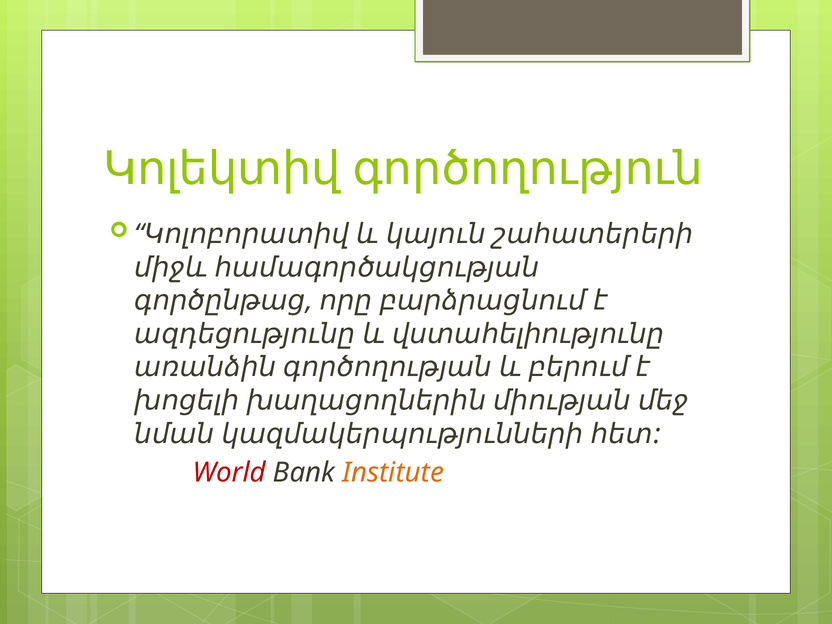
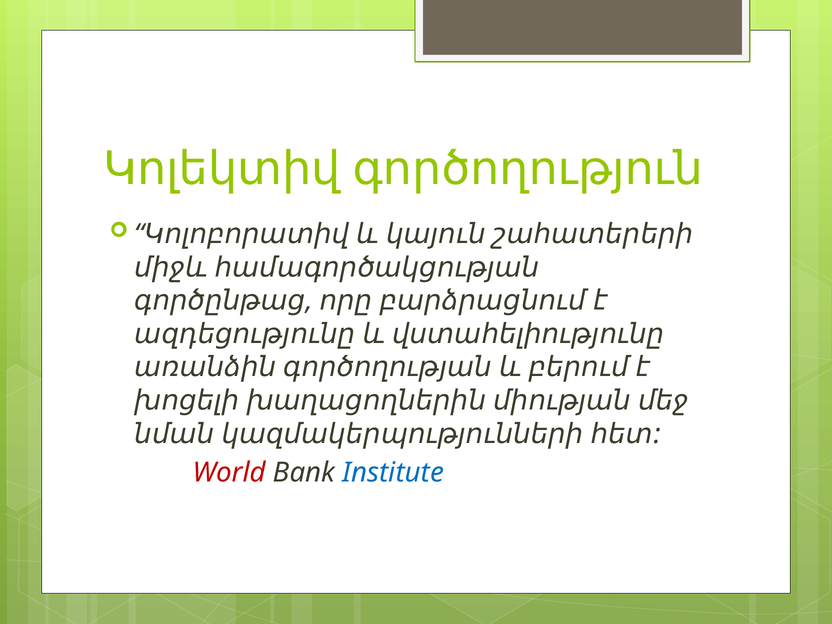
Institute colour: orange -> blue
